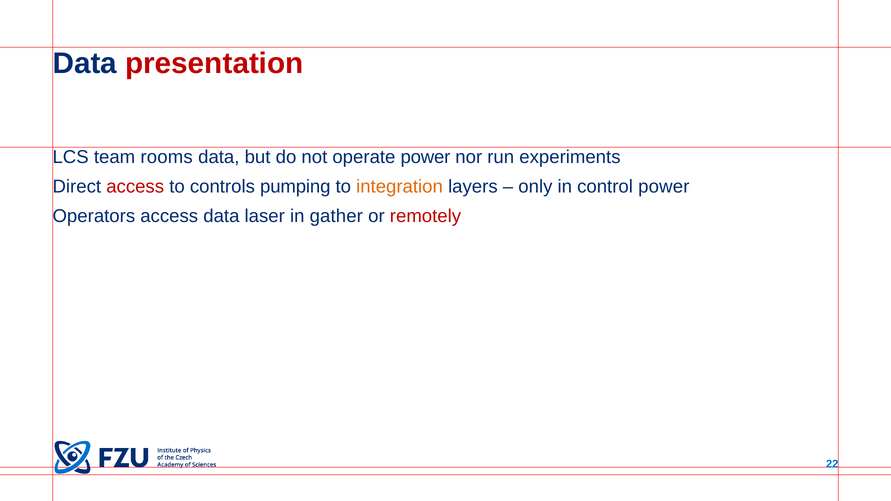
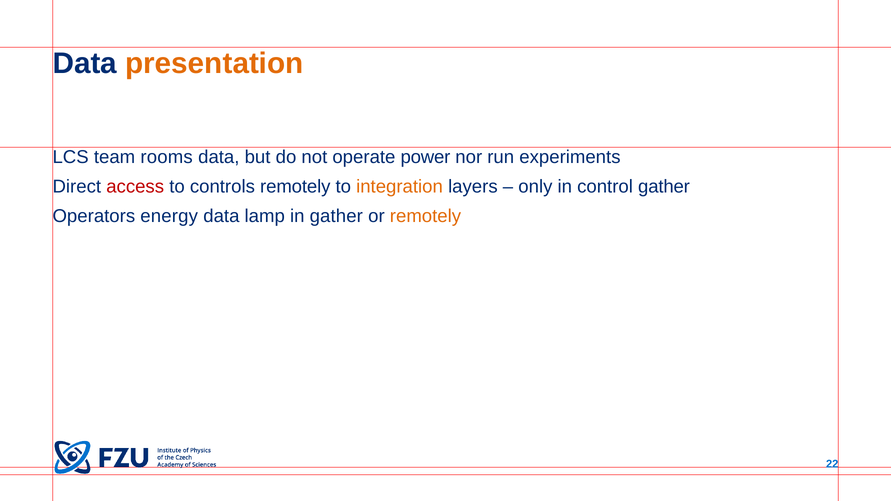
presentation colour: red -> orange
controls pumping: pumping -> remotely
control power: power -> gather
Operators access: access -> energy
laser: laser -> lamp
remotely at (425, 216) colour: red -> orange
